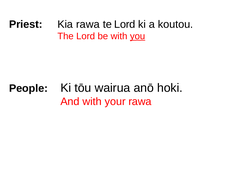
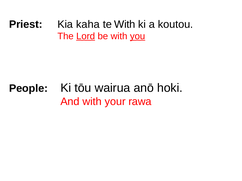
Kia rawa: rawa -> kaha
te Lord: Lord -> With
Lord at (86, 36) underline: none -> present
